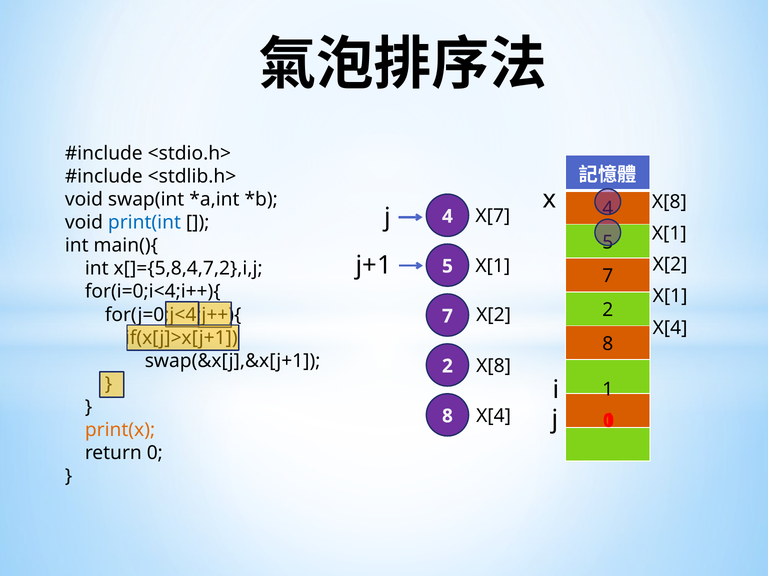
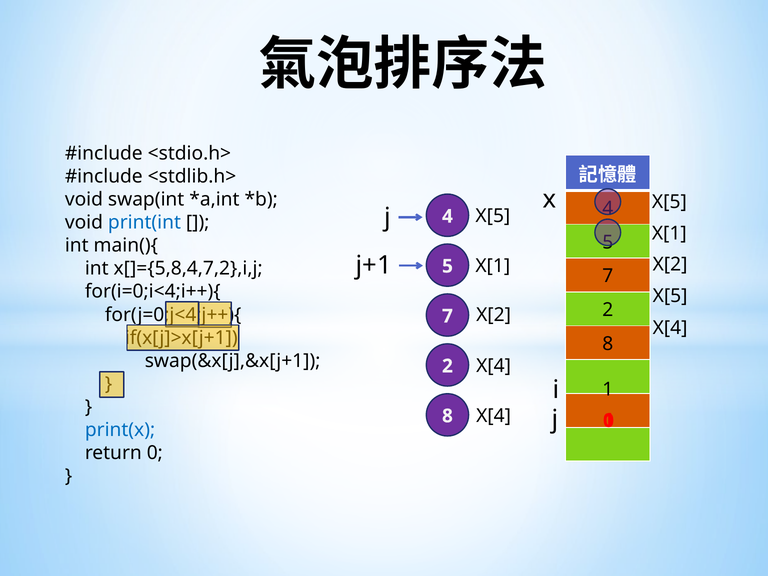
X[8 at (669, 202): X[8 -> X[5
X[7 at (493, 216): X[7 -> X[5
X[1 at (670, 296): X[1 -> X[5
X[8 at (494, 366): X[8 -> X[4
print(x colour: orange -> blue
